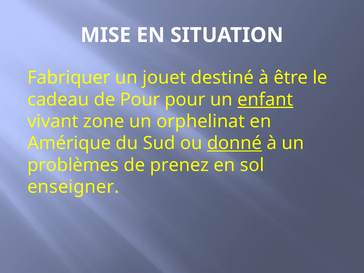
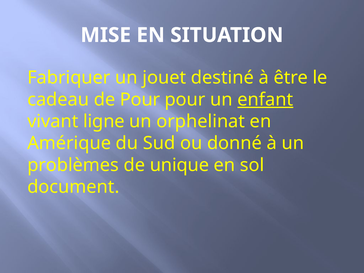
zone: zone -> ligne
donné underline: present -> none
prenez: prenez -> unique
enseigner: enseigner -> document
